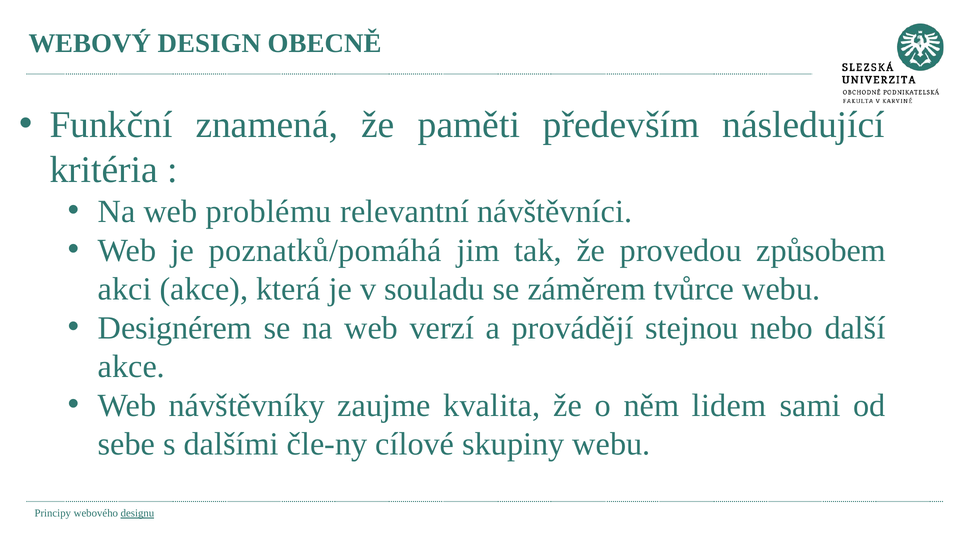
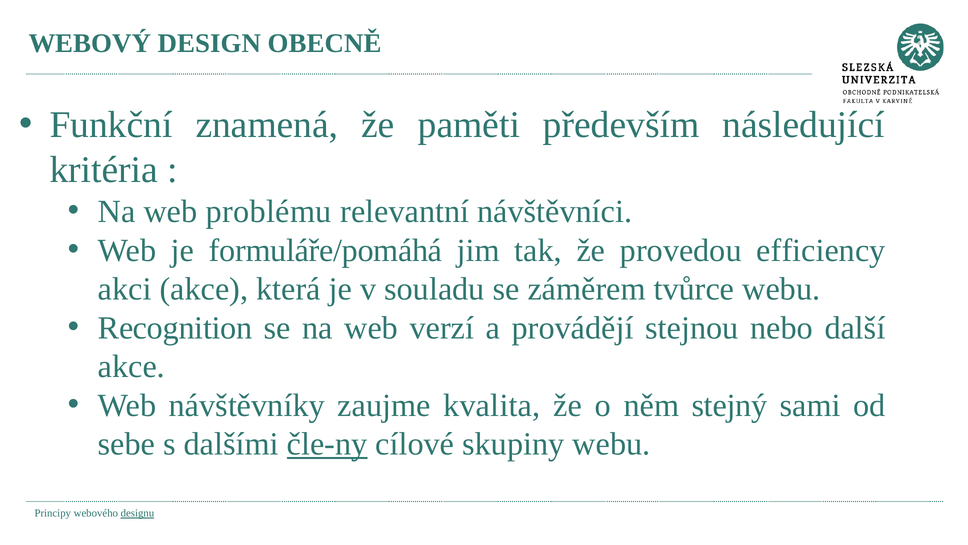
poznatků/pomáhá: poznatků/pomáhá -> formuláře/pomáhá
způsobem: způsobem -> efficiency
Designérem: Designérem -> Recognition
lidem: lidem -> stejný
čle-ny underline: none -> present
